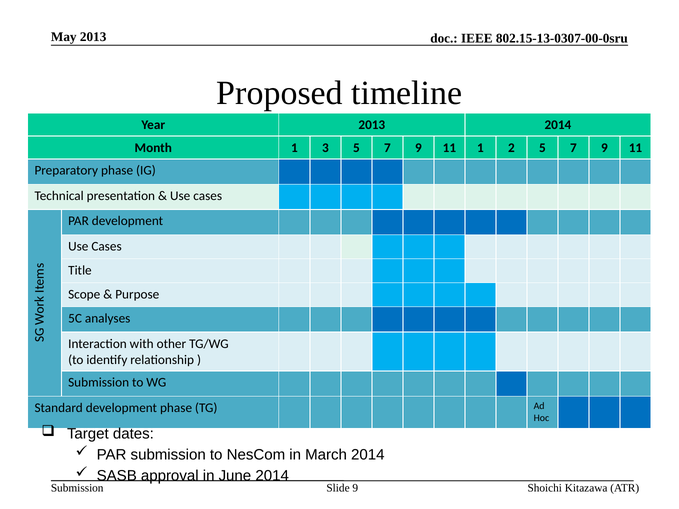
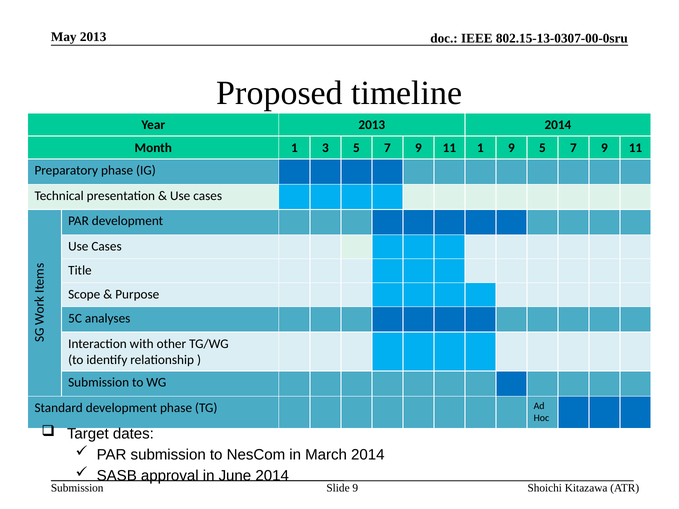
1 2: 2 -> 9
